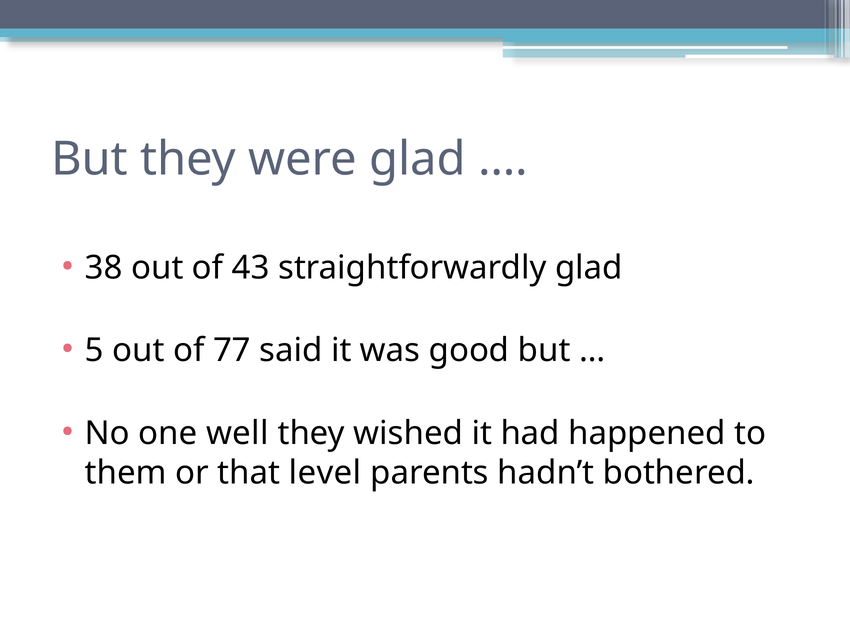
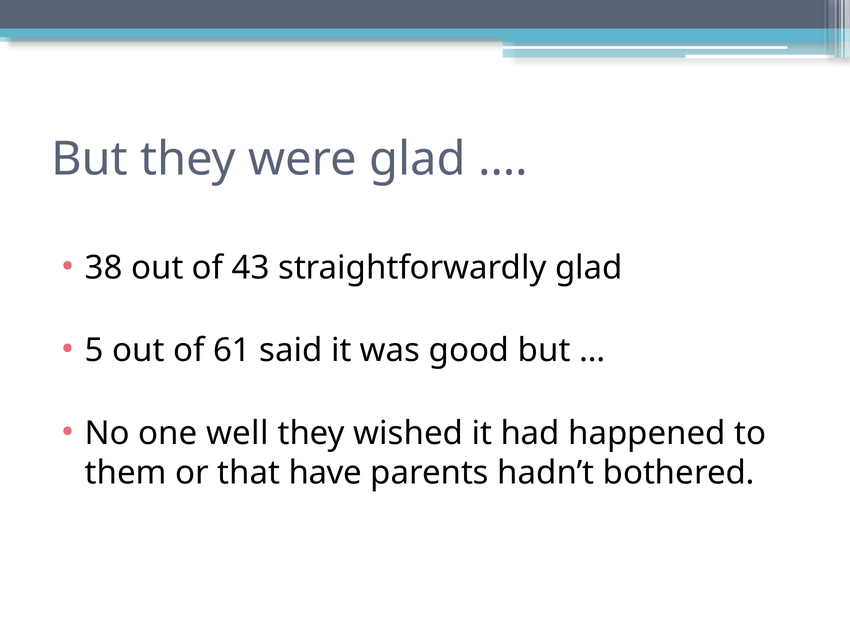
77: 77 -> 61
level: level -> have
